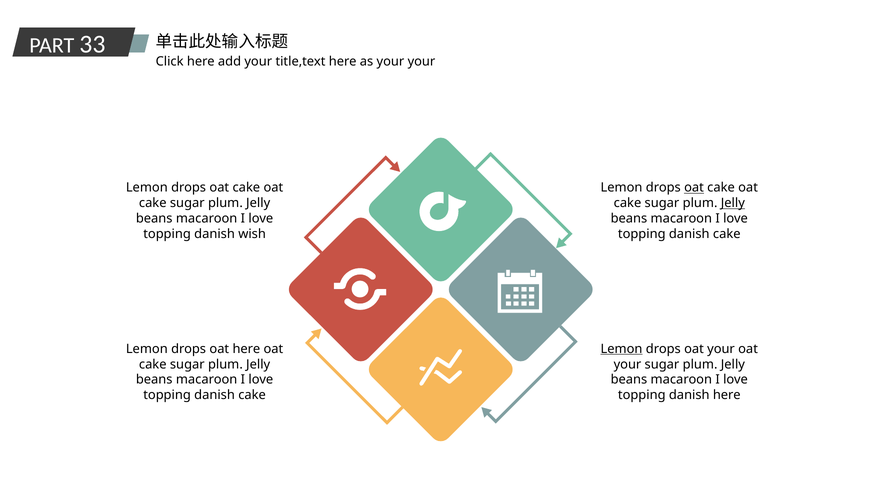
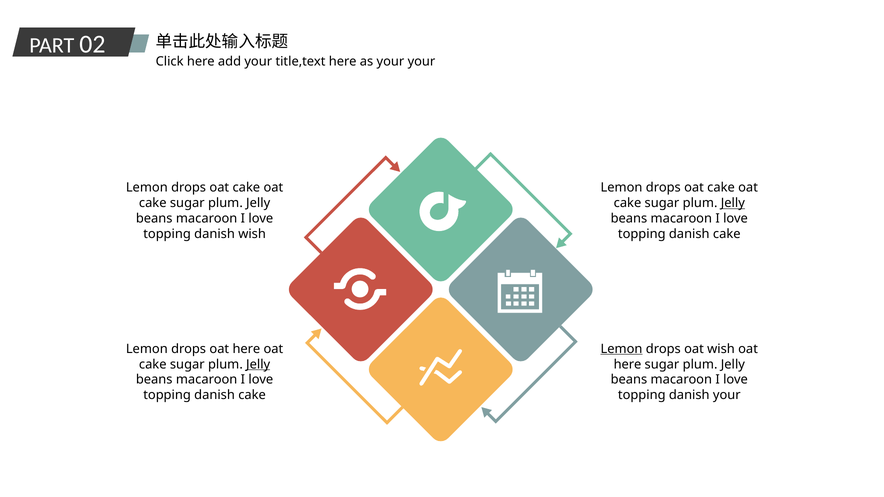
33: 33 -> 02
oat at (694, 188) underline: present -> none
drops oat your: your -> wish
Jelly at (258, 364) underline: none -> present
your at (627, 364): your -> here
danish here: here -> your
